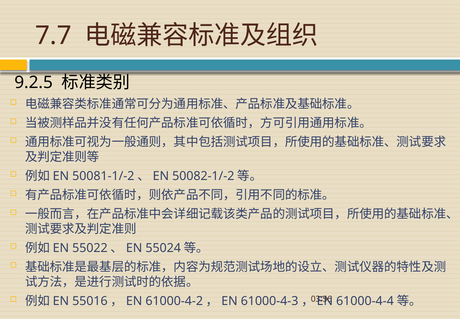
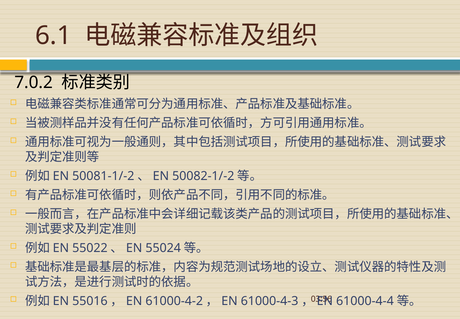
7.7: 7.7 -> 6.1
9.2.5: 9.2.5 -> 7.0.2
